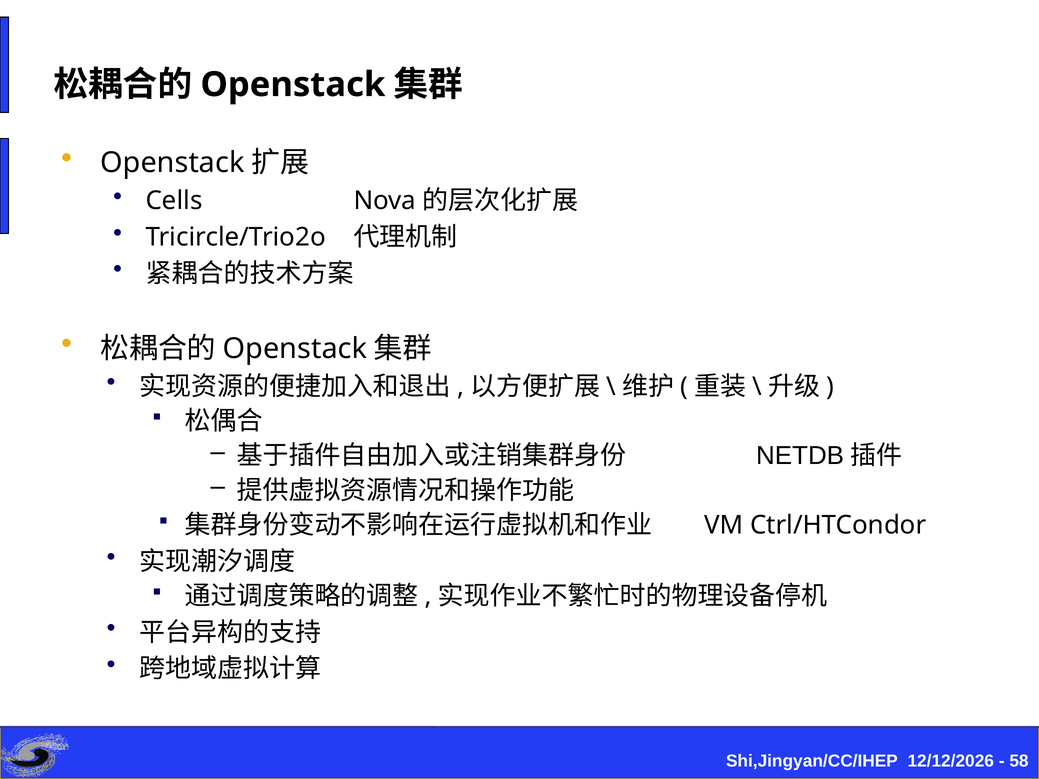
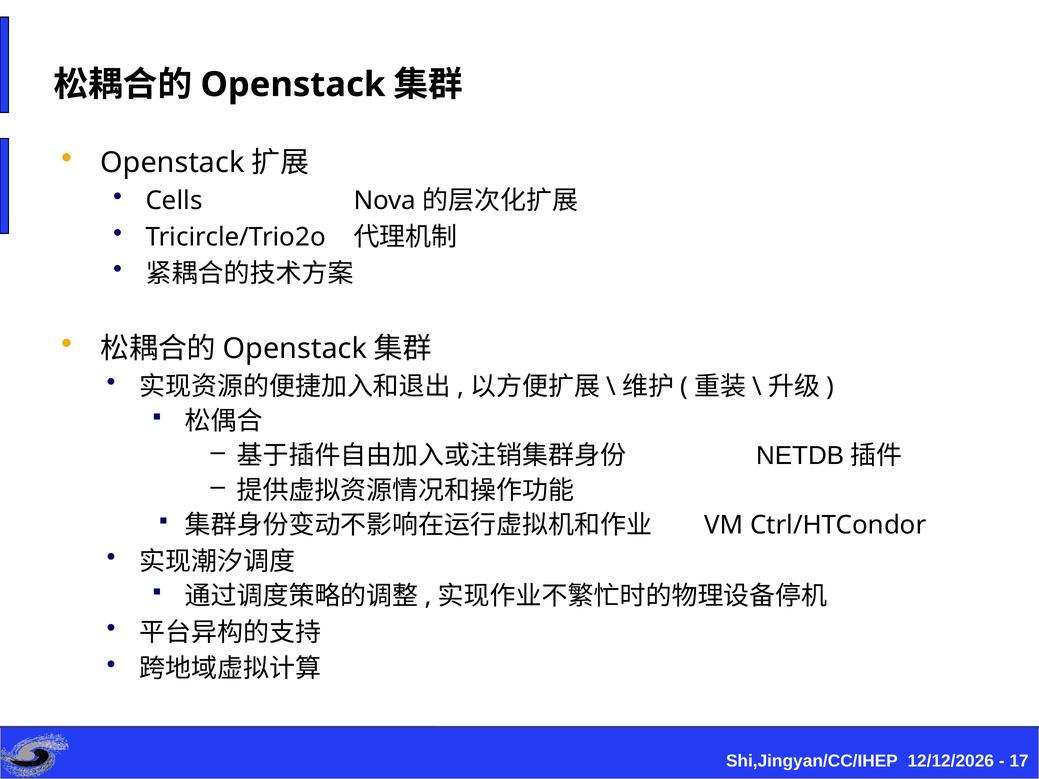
58: 58 -> 17
